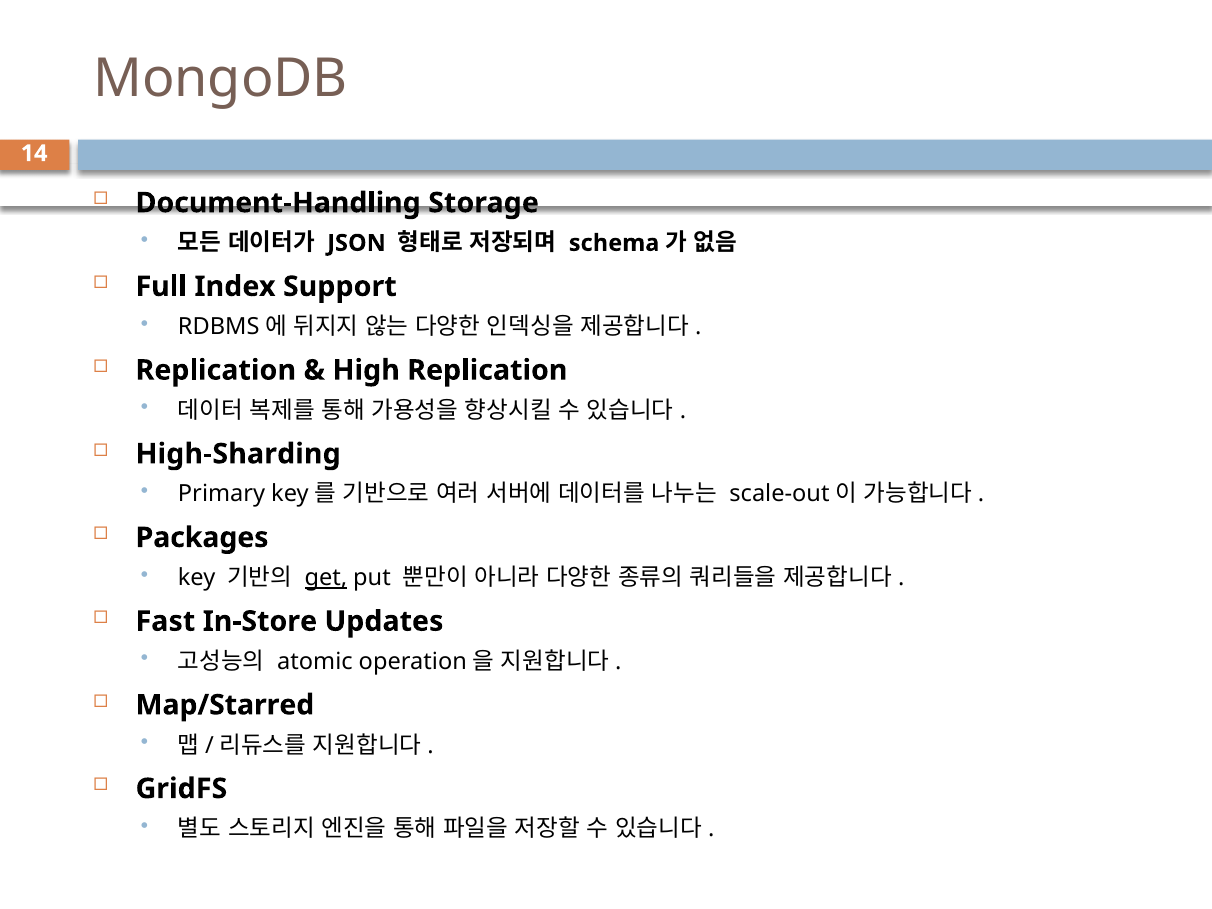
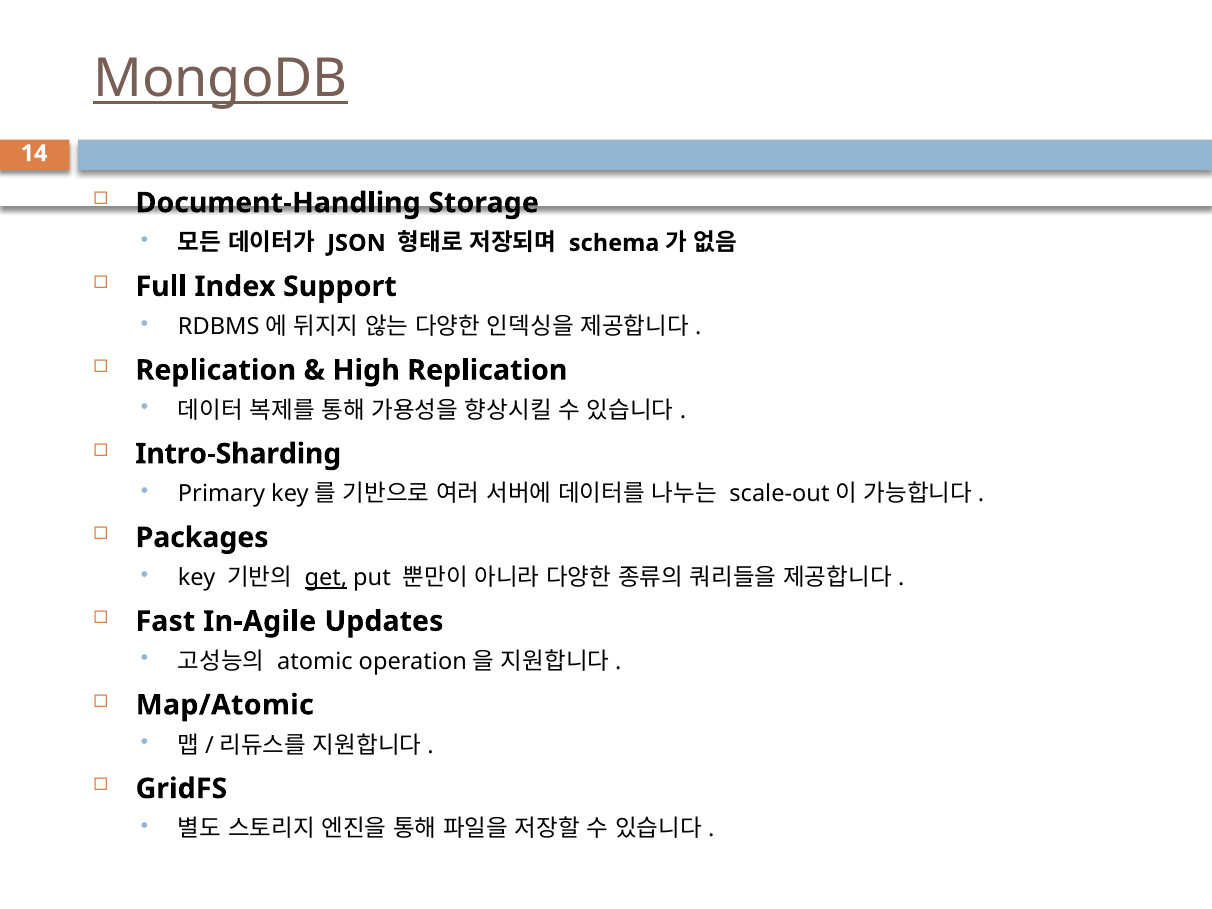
MongoDB underline: none -> present
High-Sharding: High-Sharding -> Intro-Sharding
In-Store: In-Store -> In-Agile
Map/Starred: Map/Starred -> Map/Atomic
